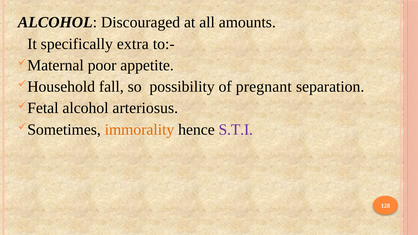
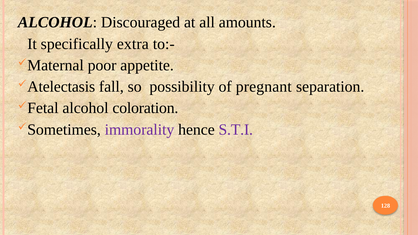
Household: Household -> Atelectasis
arteriosus: arteriosus -> coloration
immorality colour: orange -> purple
